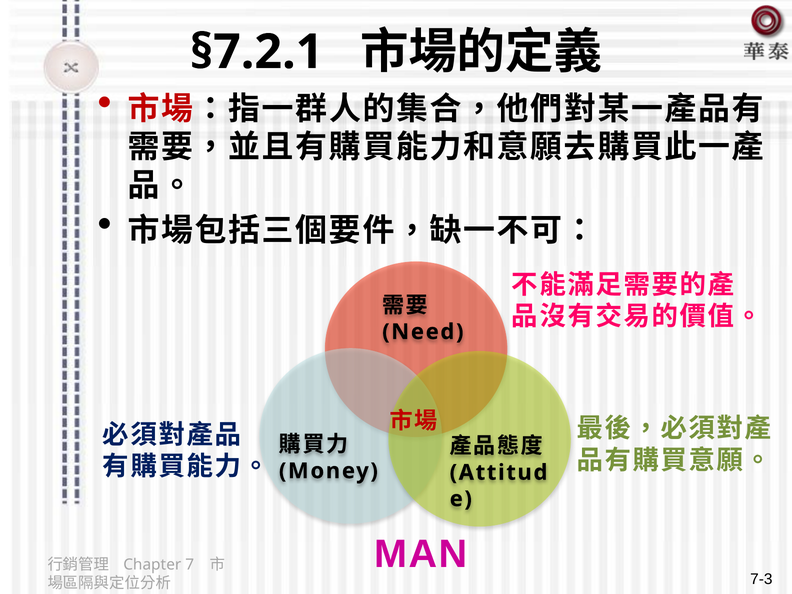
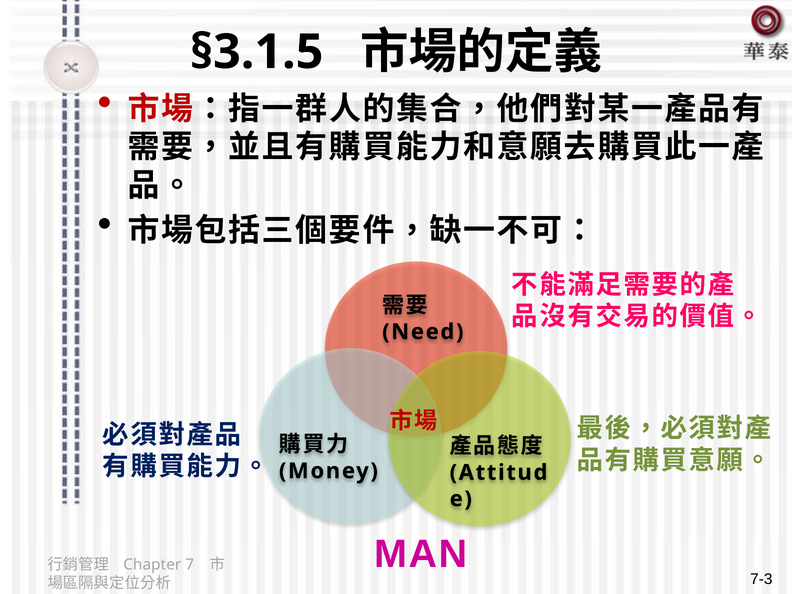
§7.2.1: §7.2.1 -> §3.1.5
